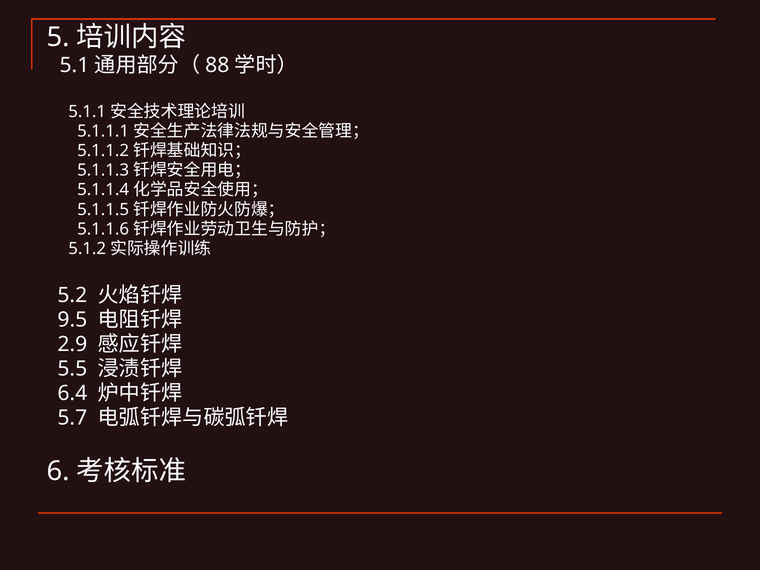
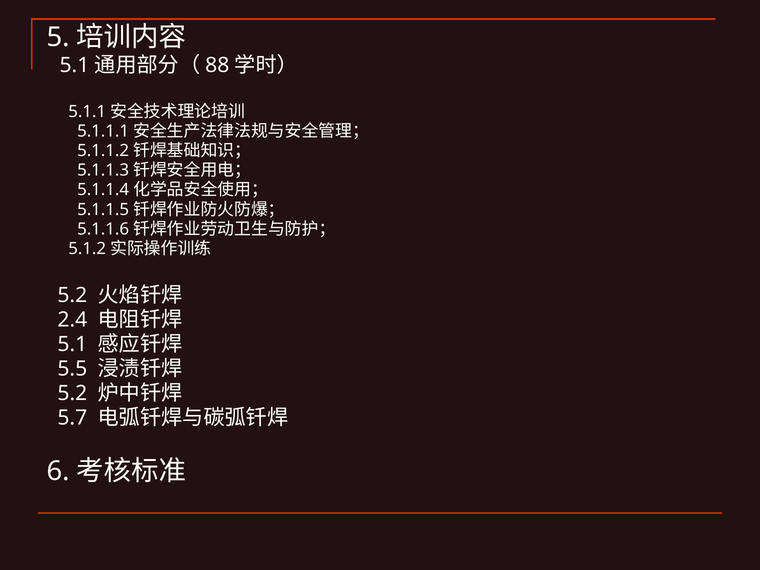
9.5: 9.5 -> 2.4
2.9 at (72, 344): 2.9 -> 5.1
6.4 at (72, 393): 6.4 -> 5.2
